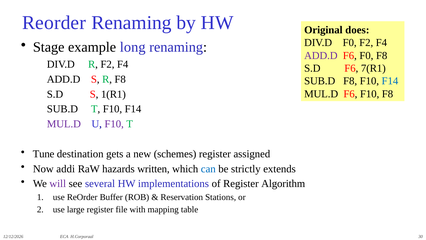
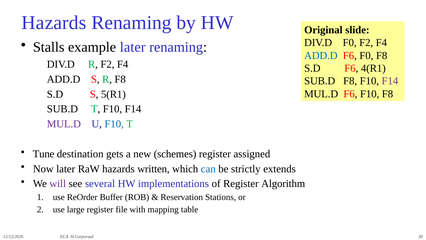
Reorder at (54, 23): Reorder -> Hazards
does: does -> slide
Stage: Stage -> Stalls
example long: long -> later
ADD.D at (321, 55) colour: purple -> blue
7(R1: 7(R1 -> 4(R1
F14 at (390, 81) colour: blue -> purple
1(R1: 1(R1 -> 5(R1
F10 at (114, 124) colour: purple -> blue
Now addi: addi -> later
